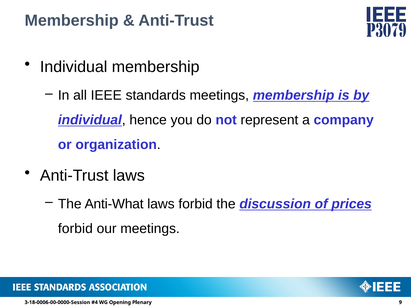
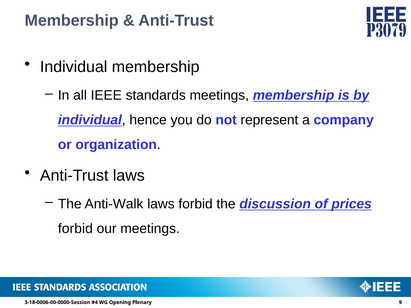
Anti-What: Anti-What -> Anti-Walk
